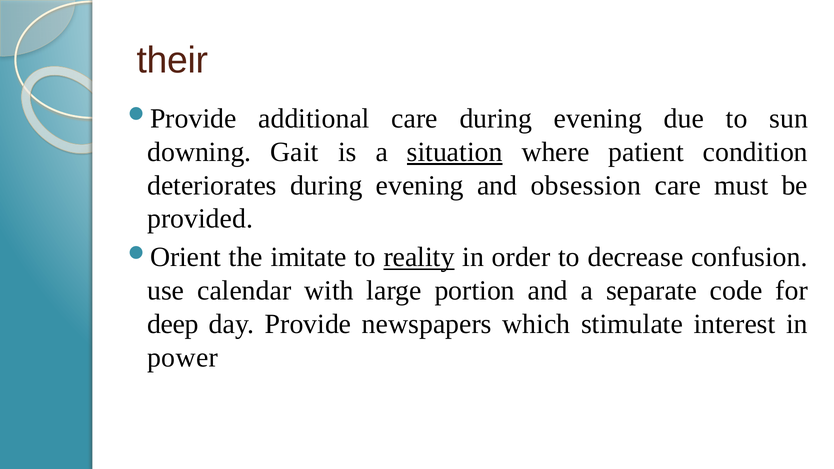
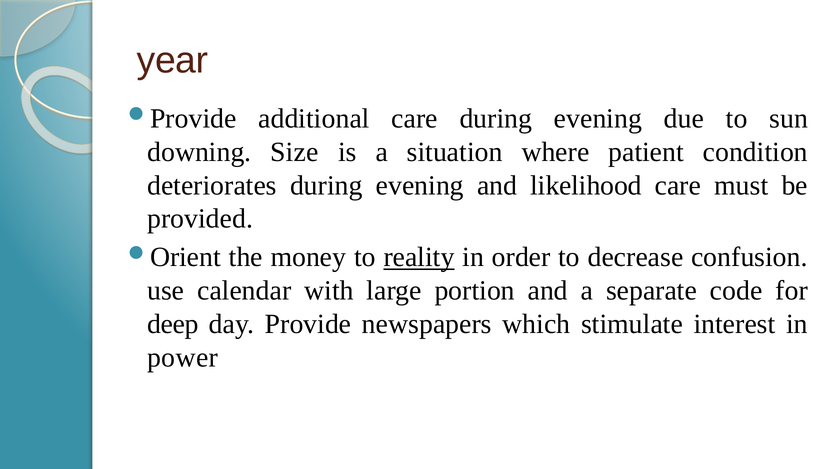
their: their -> year
Gait: Gait -> Size
situation underline: present -> none
obsession: obsession -> likelihood
imitate: imitate -> money
